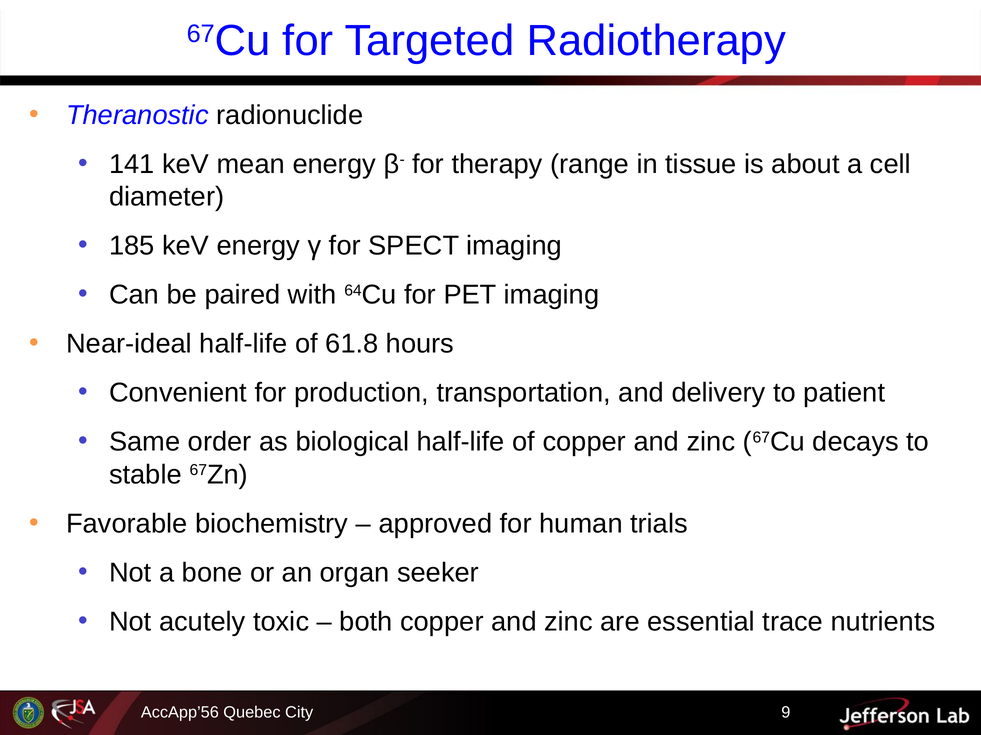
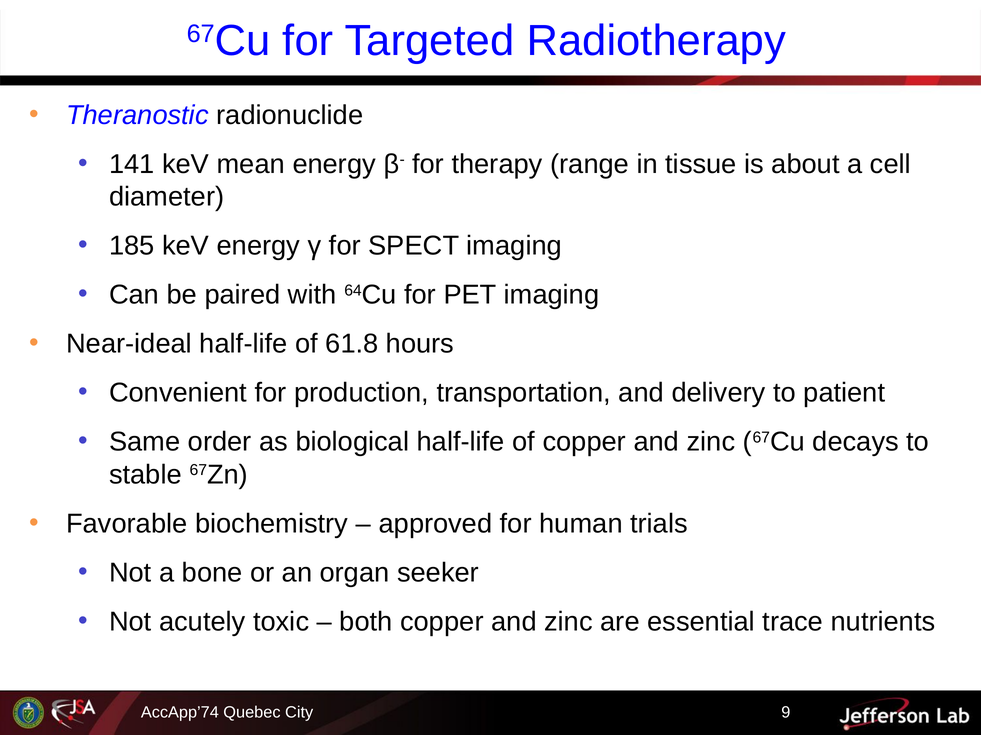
AccApp’56: AccApp’56 -> AccApp’74
